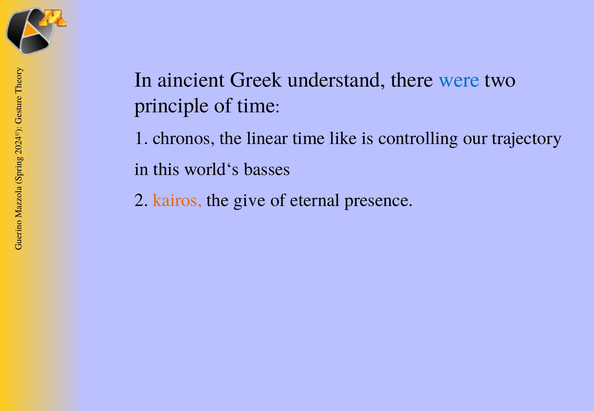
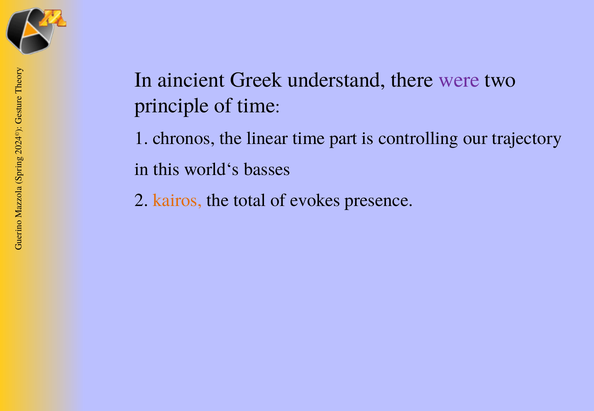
were colour: blue -> purple
like: like -> part
give: give -> total
eternal: eternal -> evokes
